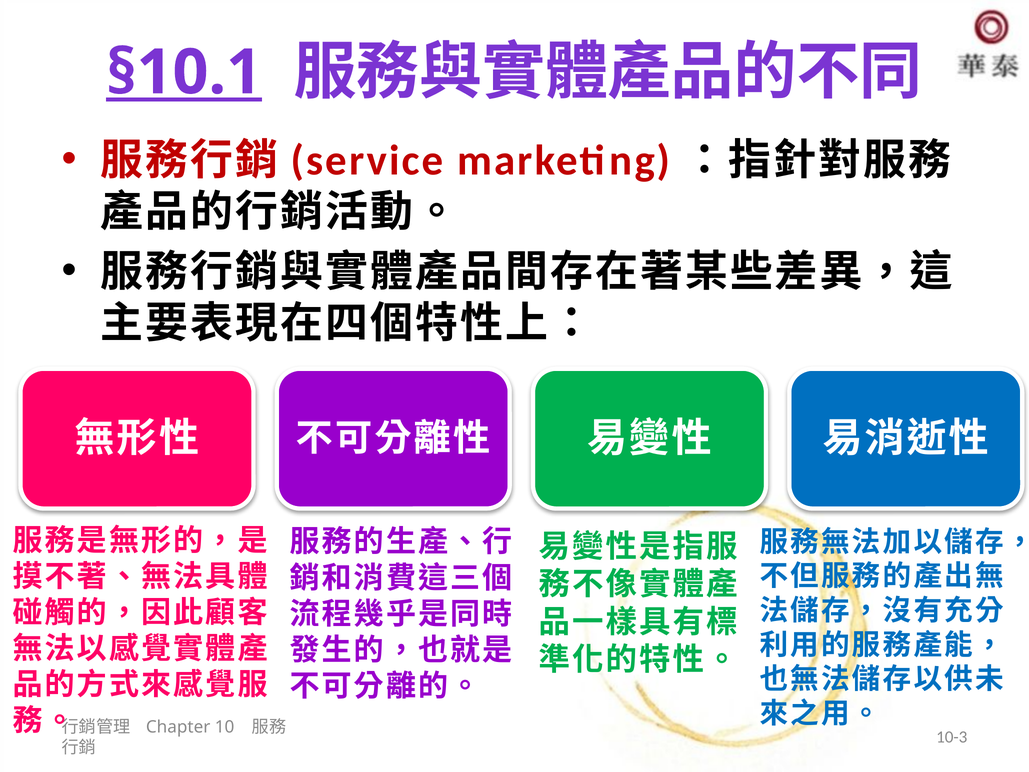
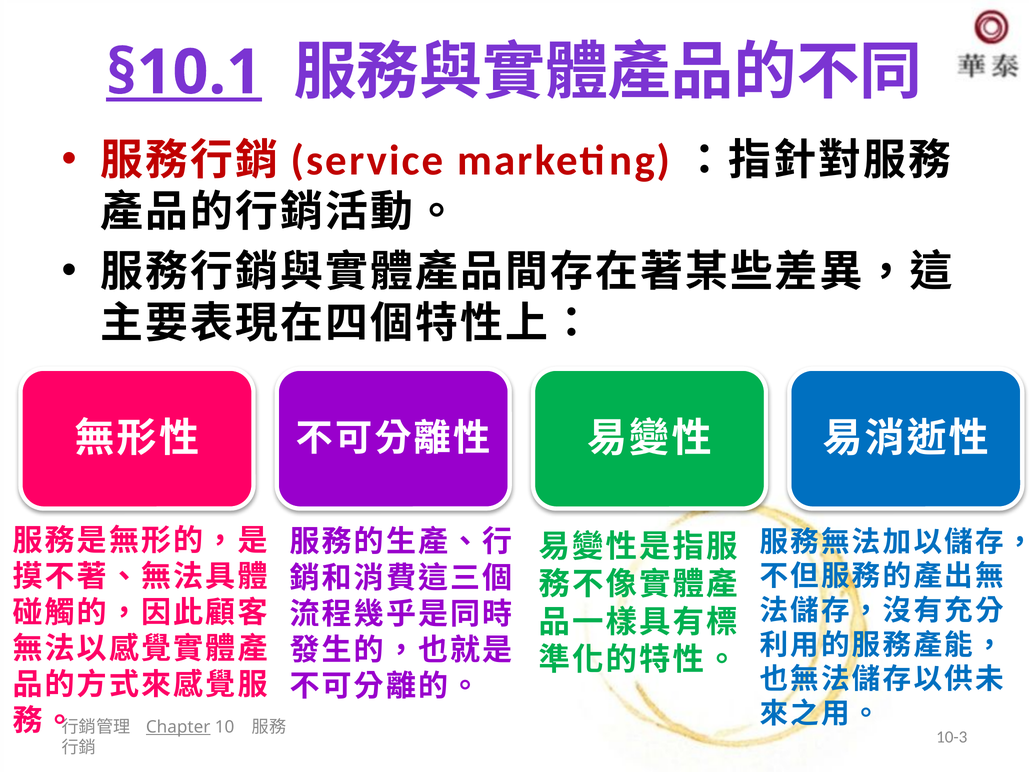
Chapter underline: none -> present
